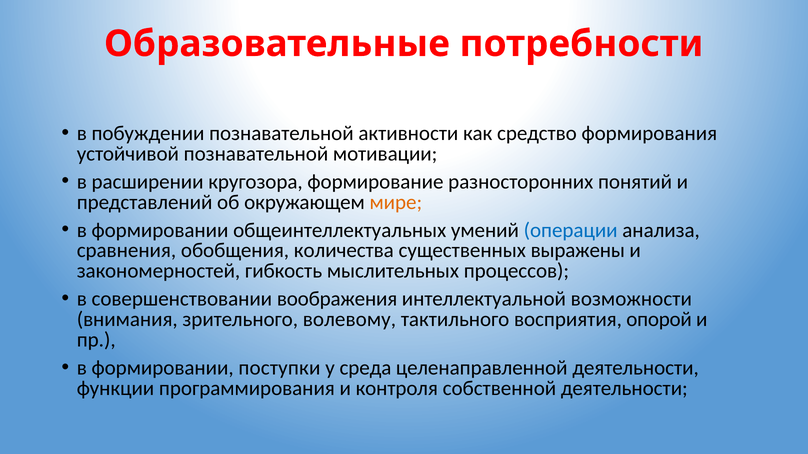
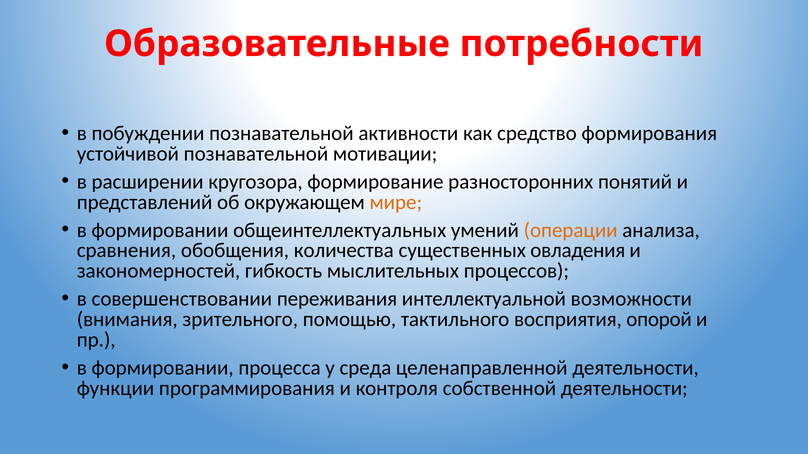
операции colour: blue -> orange
выражены: выражены -> овладения
воображения: воображения -> переживания
волевому: волевому -> помощью
поступки: поступки -> процесса
